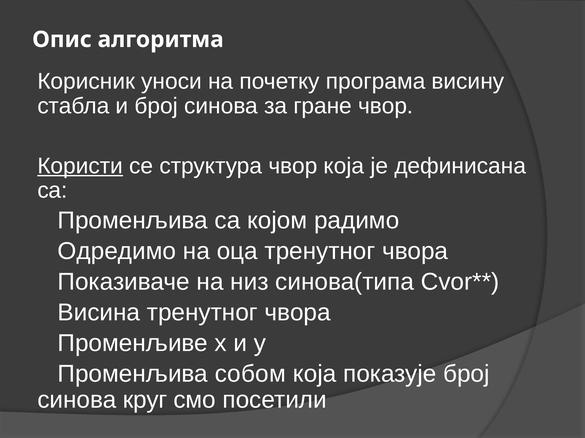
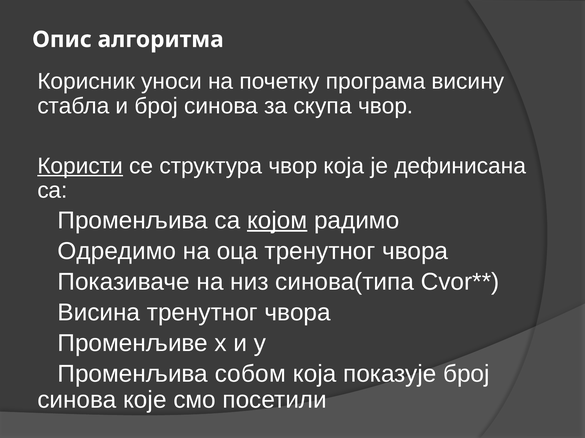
гране: гране -> скупа
којом underline: none -> present
круг: круг -> које
